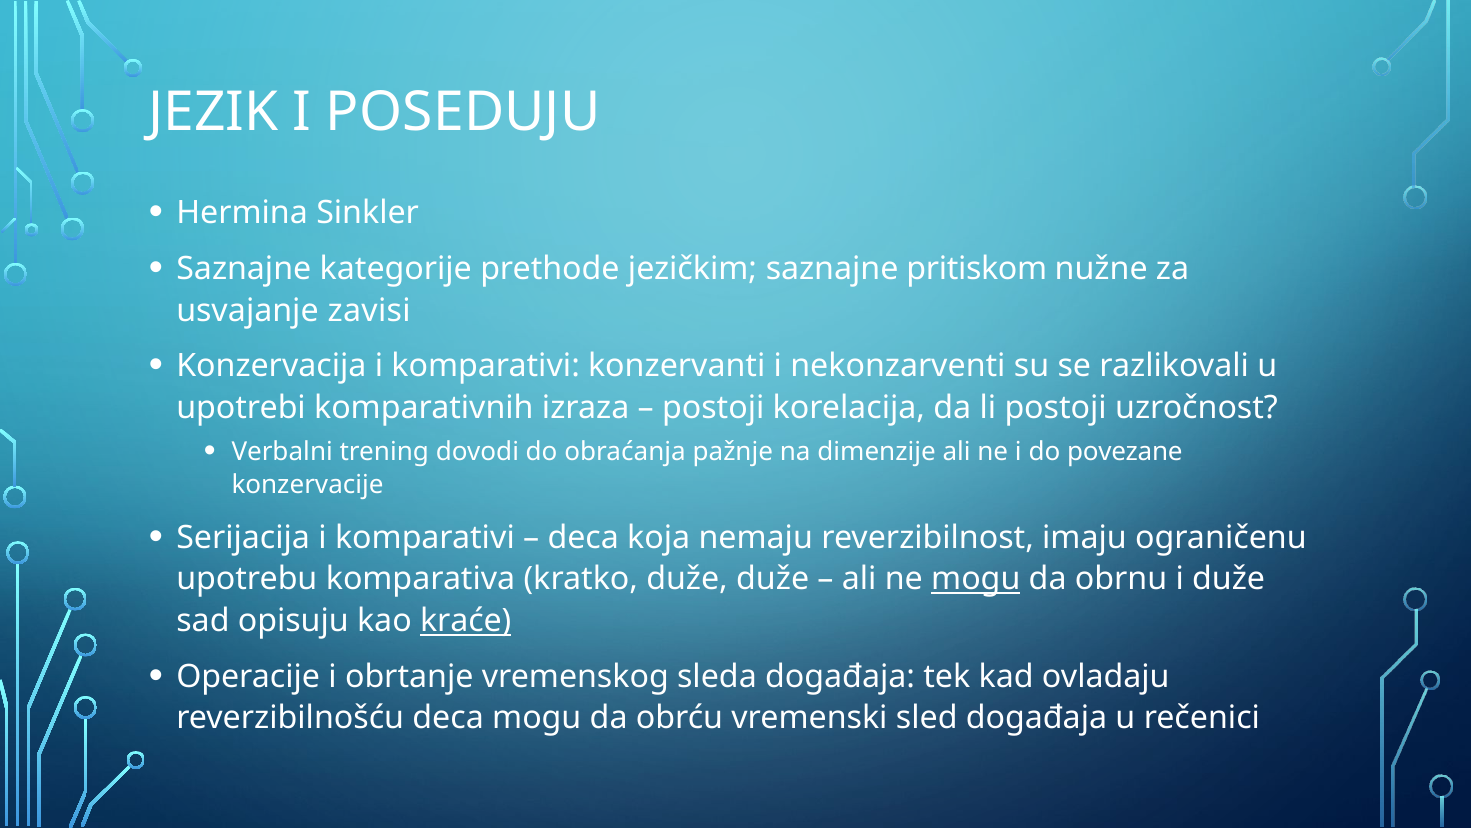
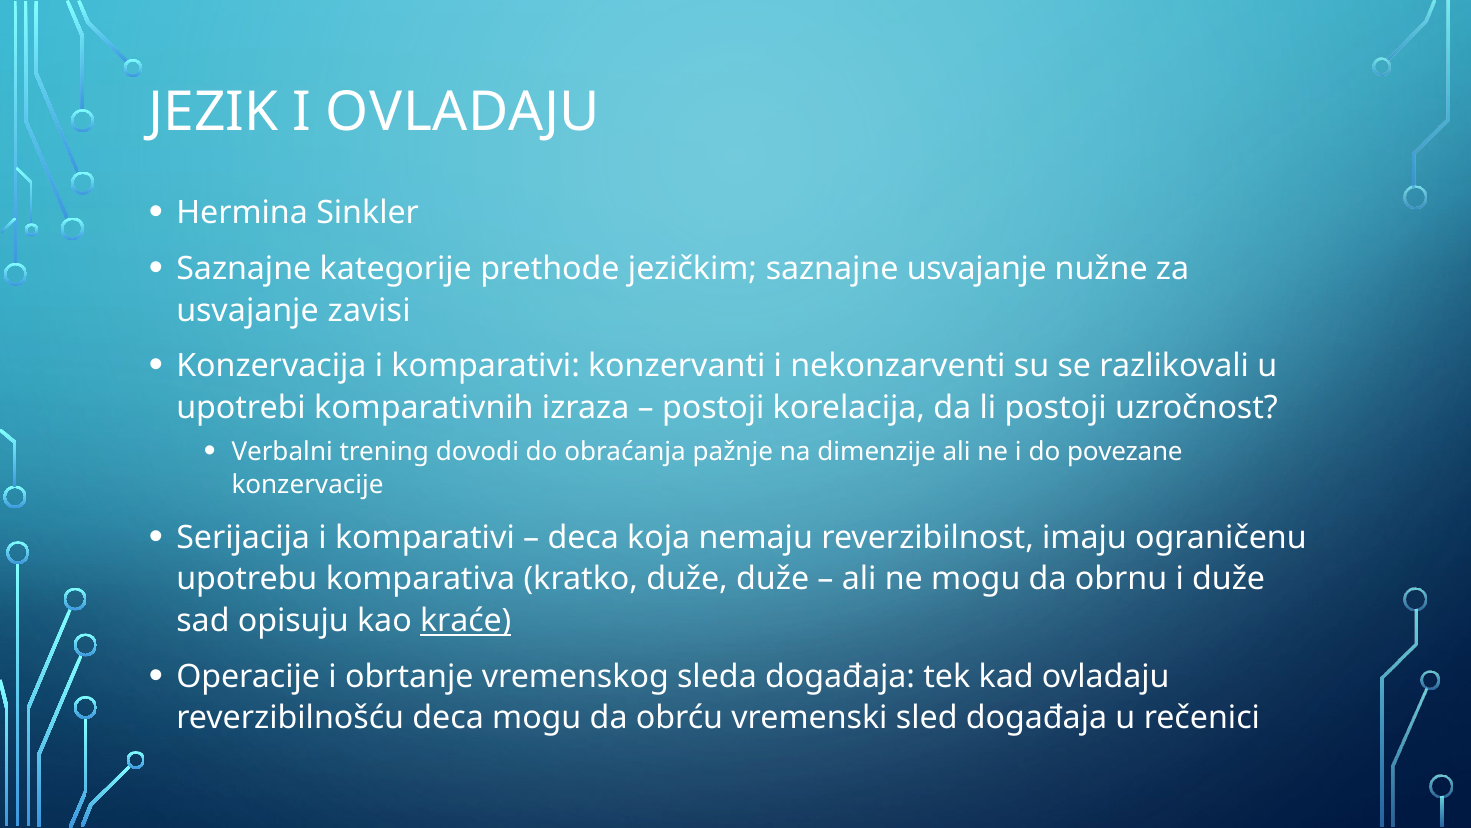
I POSEDUJU: POSEDUJU -> OVLADAJU
saznajne pritiskom: pritiskom -> usvajanje
mogu at (976, 579) underline: present -> none
